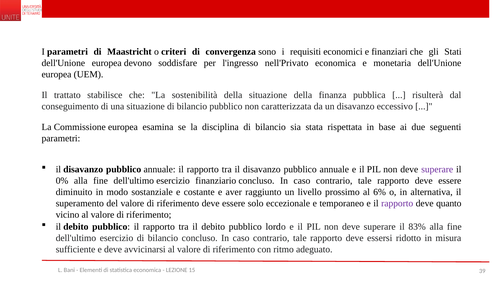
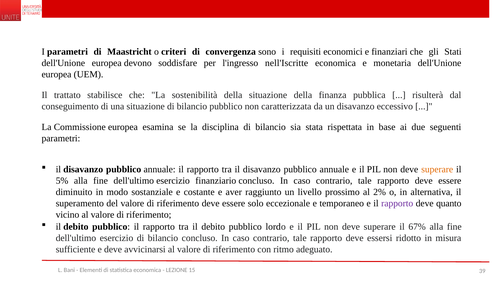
nell'Privato: nell'Privato -> nell'Iscritte
superare at (437, 169) colour: purple -> orange
0%: 0% -> 5%
6%: 6% -> 2%
83%: 83% -> 67%
